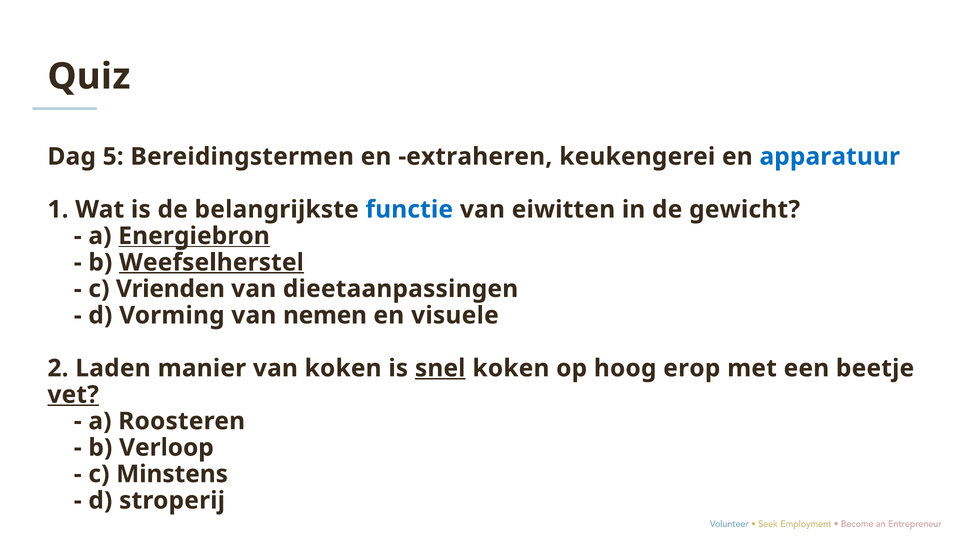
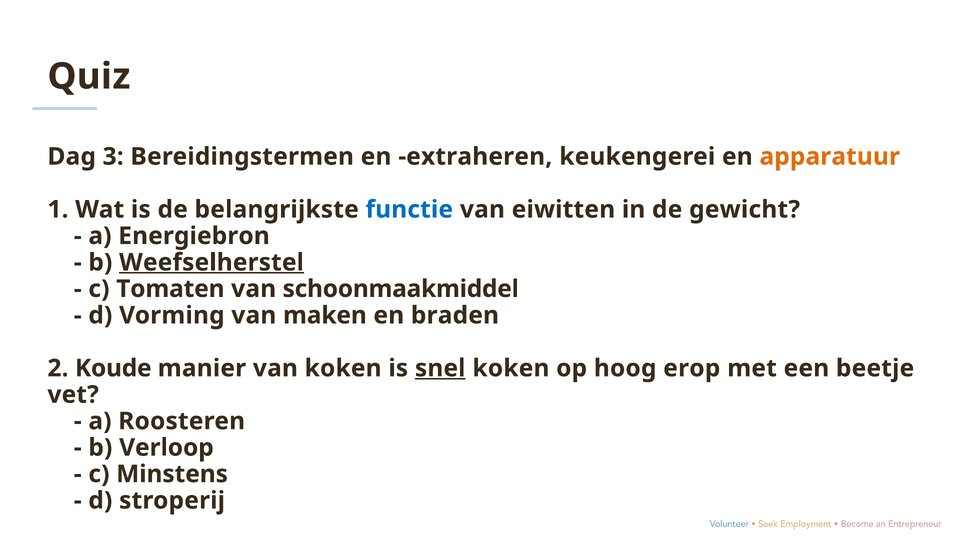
5: 5 -> 3
apparatuur colour: blue -> orange
Energiebron underline: present -> none
Vrienden: Vrienden -> Tomaten
dieetaanpassingen: dieetaanpassingen -> schoonmaakmiddel
nemen: nemen -> maken
visuele: visuele -> braden
Laden: Laden -> Koude
vet underline: present -> none
